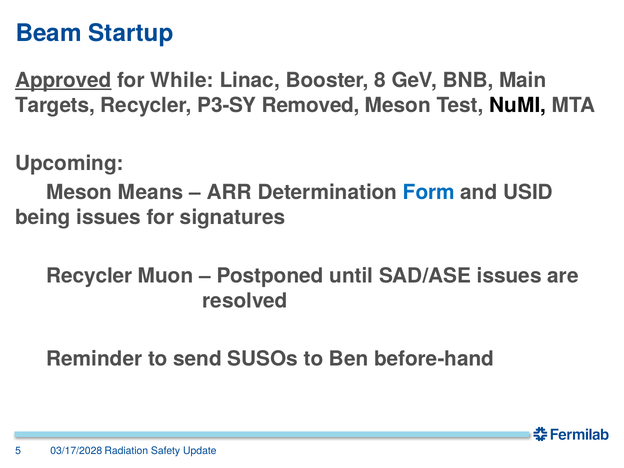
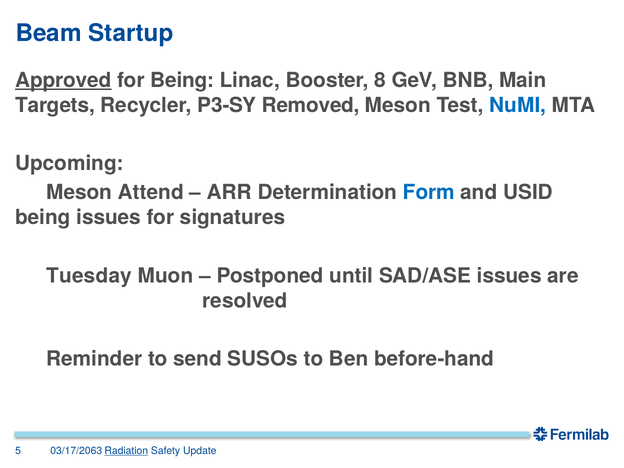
for While: While -> Being
NuMI colour: black -> blue
Means: Means -> Attend
Recycler at (89, 276): Recycler -> Tuesday
03/17/2028: 03/17/2028 -> 03/17/2063
Radiation underline: none -> present
